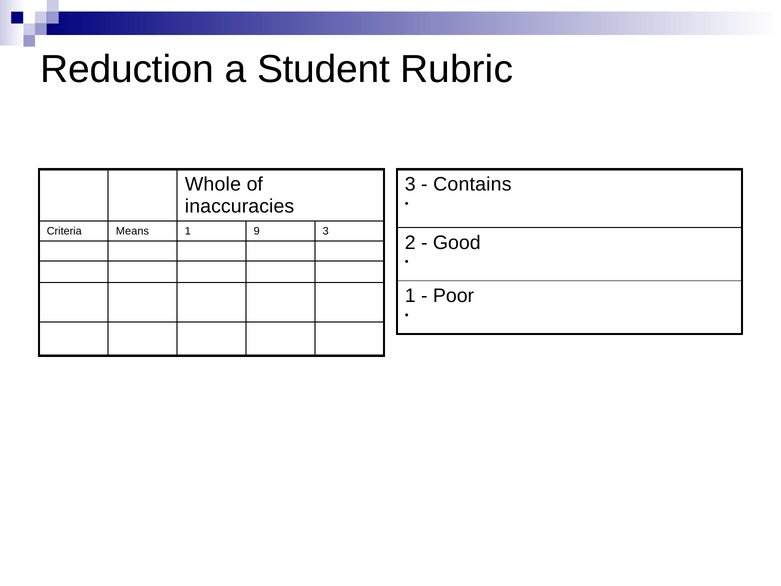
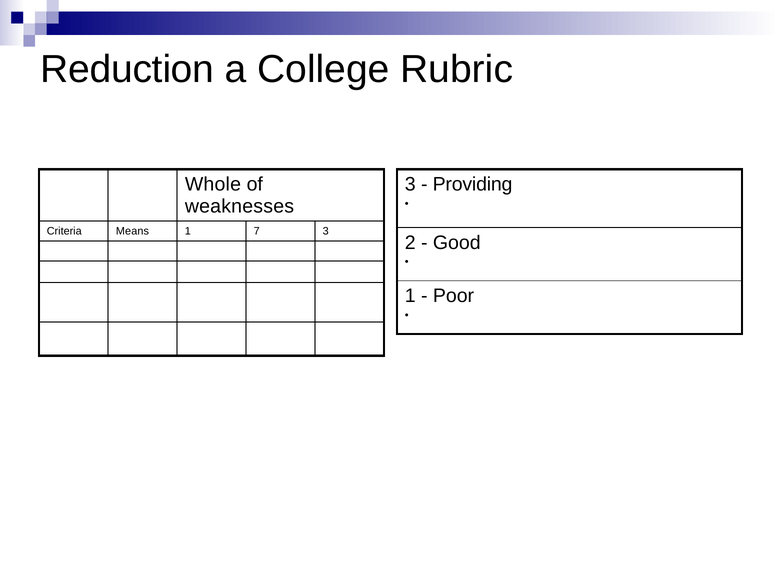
Student: Student -> College
Contains: Contains -> Providing
inaccuracies: inaccuracies -> weaknesses
9: 9 -> 7
